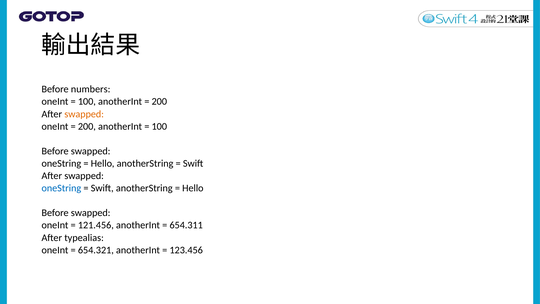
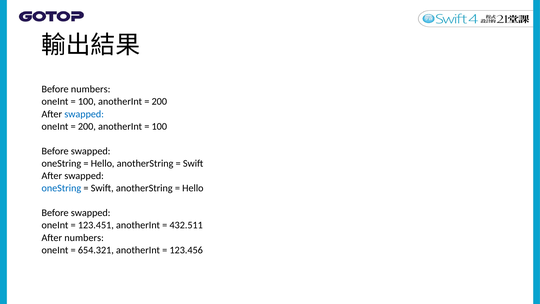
swapped at (84, 114) colour: orange -> blue
121.456: 121.456 -> 123.451
654.311: 654.311 -> 432.511
After typealias: typealias -> numbers
